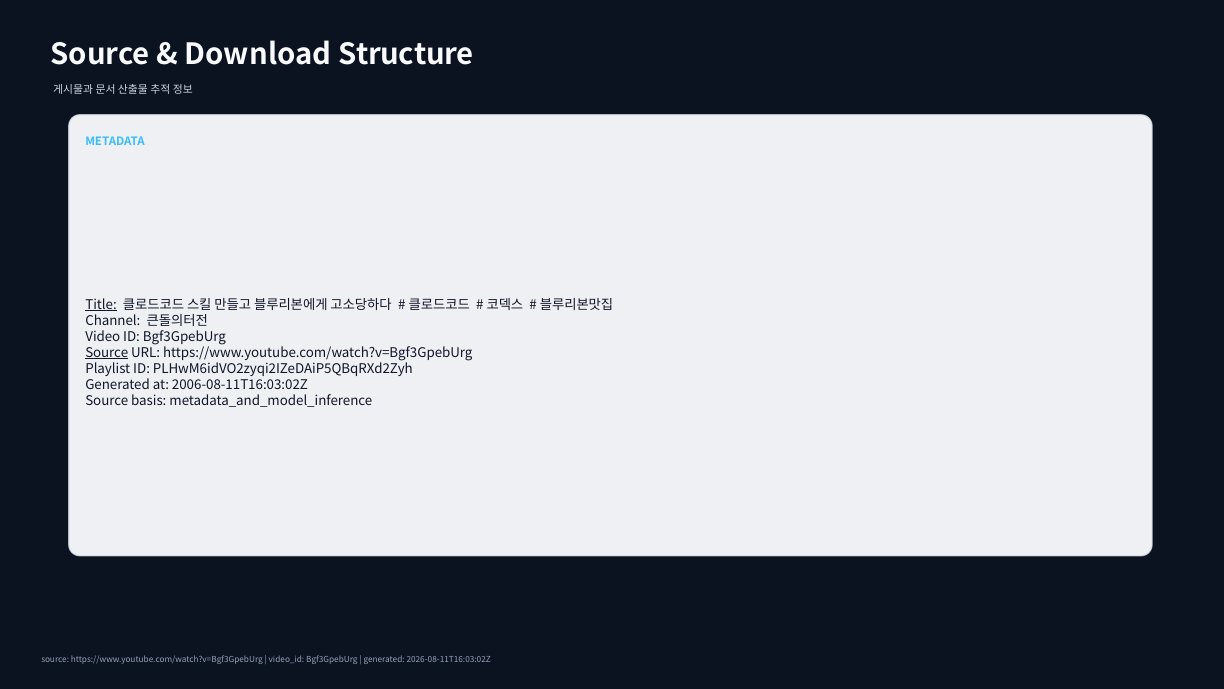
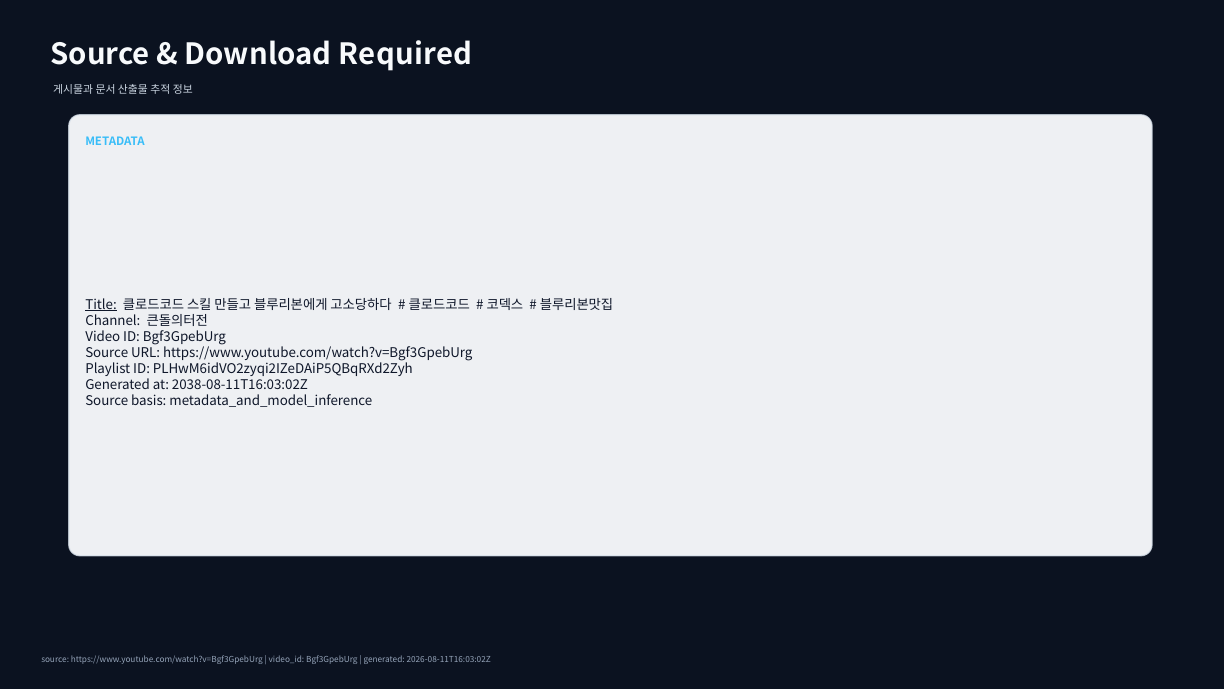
Structure: Structure -> Required
Source at (107, 352) underline: present -> none
2006-08-11T16:03:02Z: 2006-08-11T16:03:02Z -> 2038-08-11T16:03:02Z
